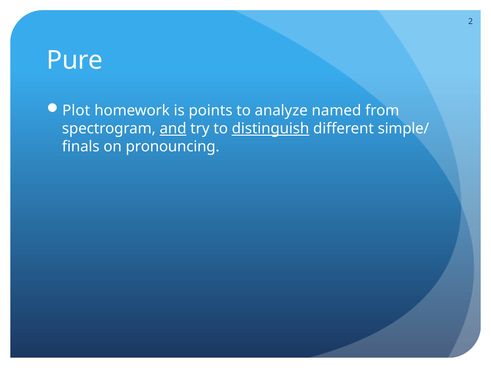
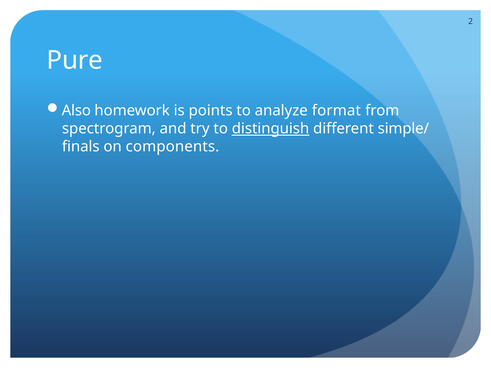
Plot: Plot -> Also
named: named -> format
and underline: present -> none
pronouncing: pronouncing -> components
